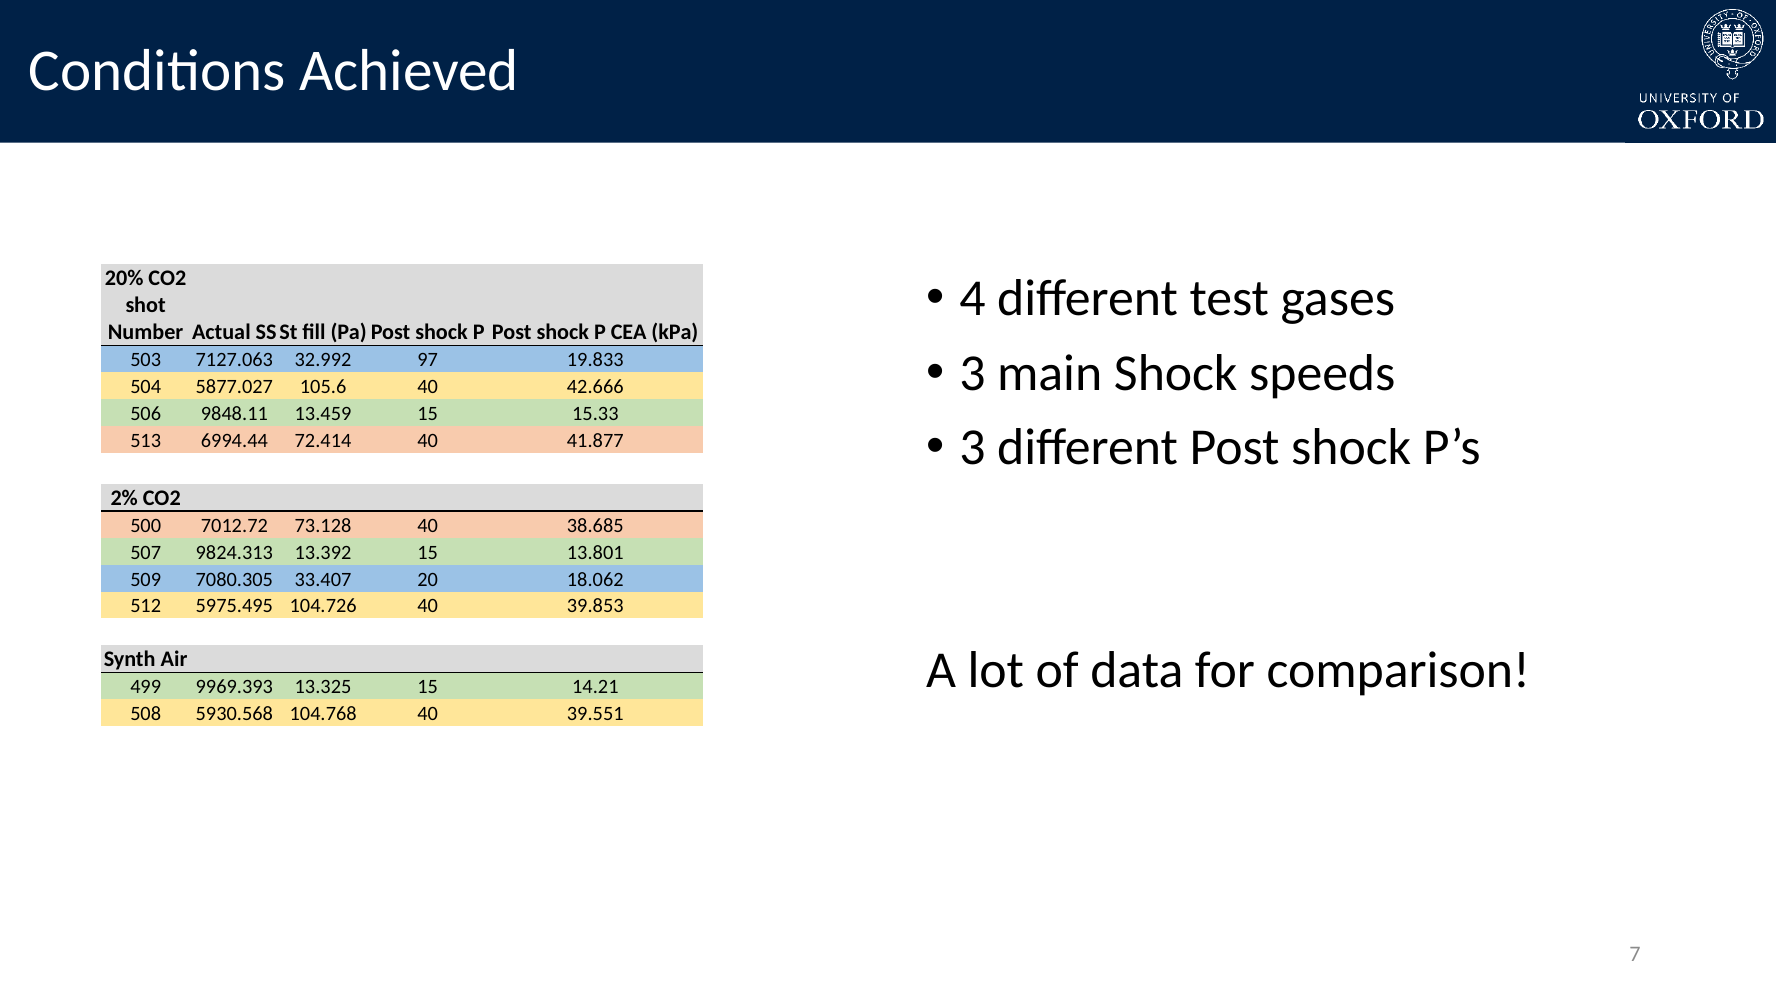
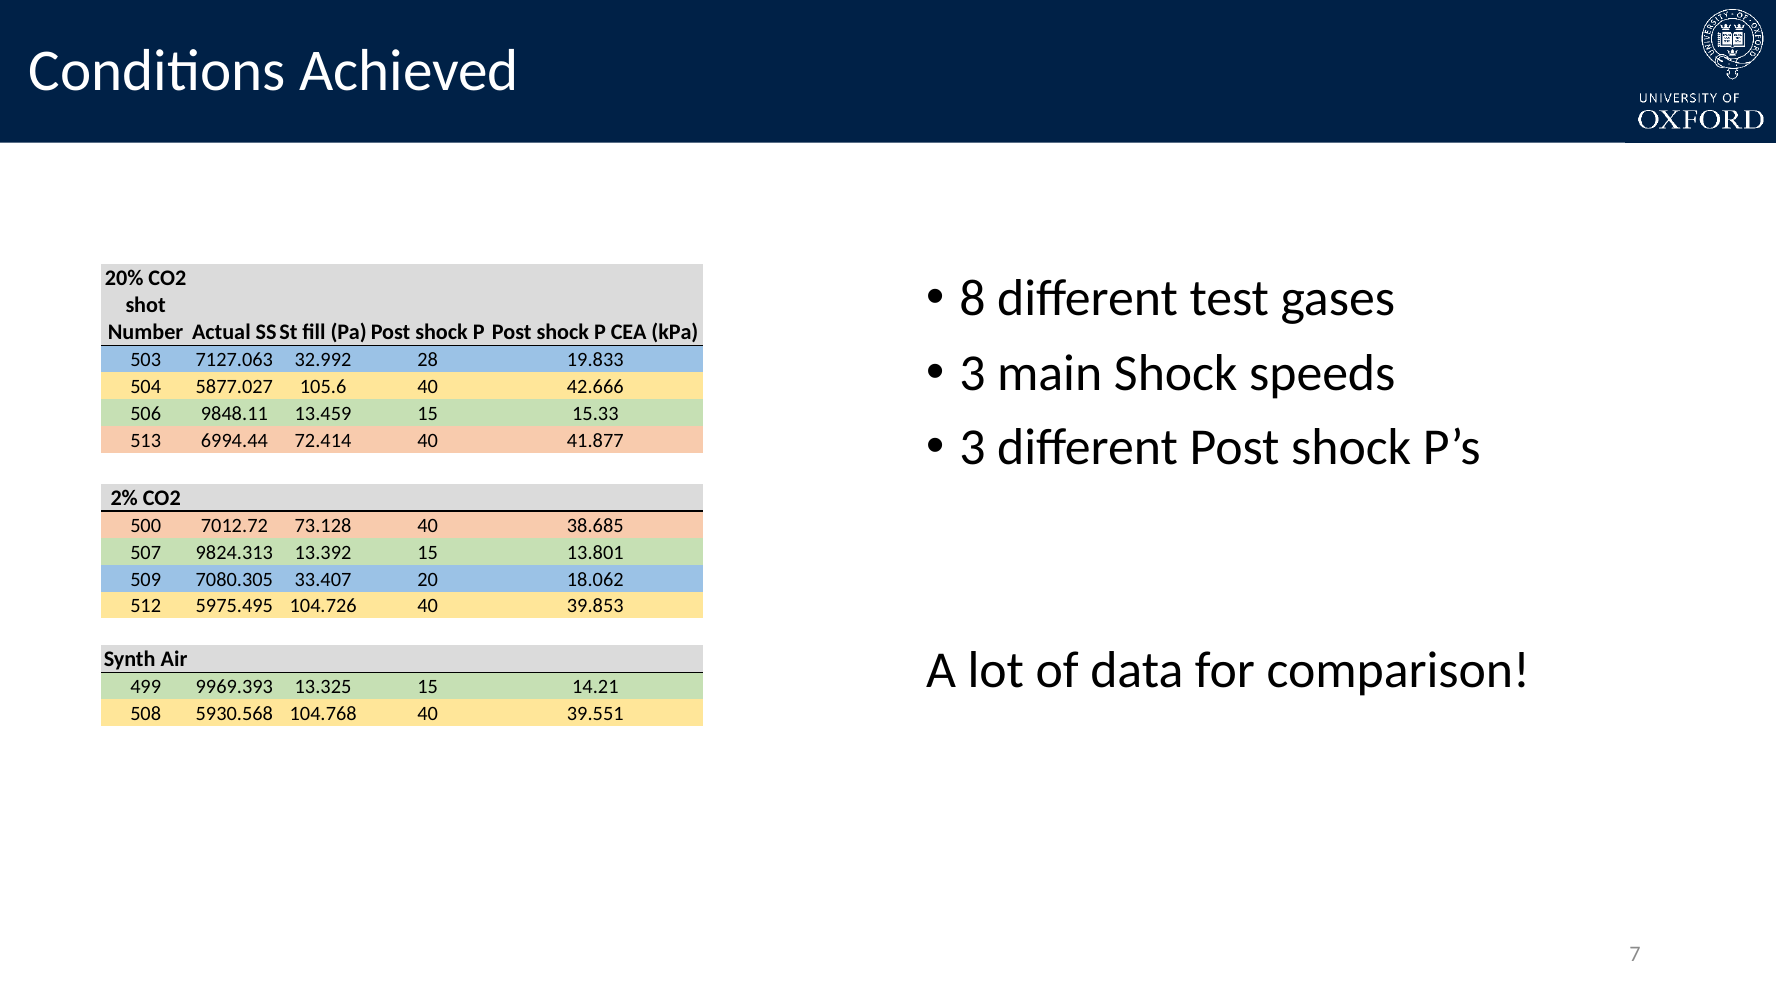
4: 4 -> 8
97: 97 -> 28
